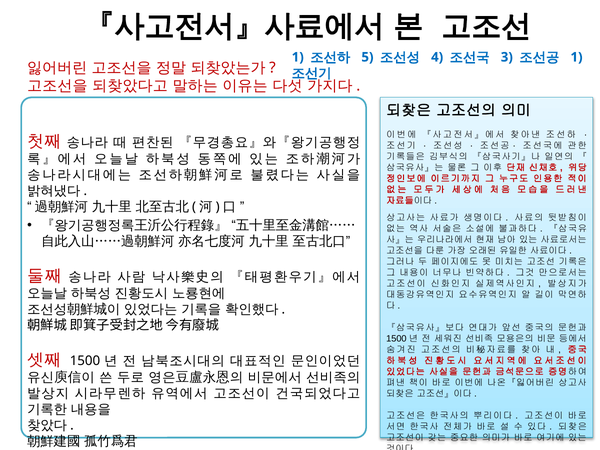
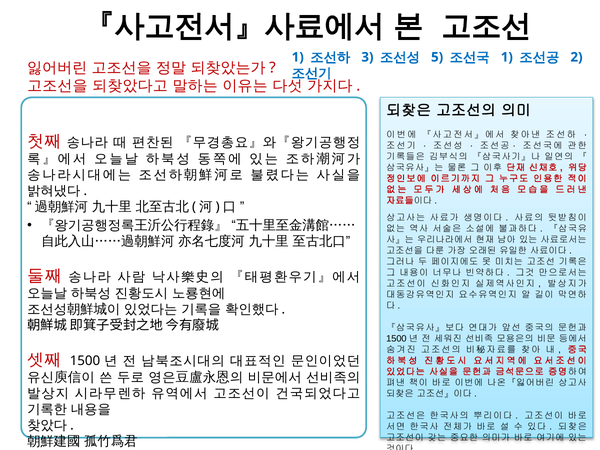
5: 5 -> 3
4: 4 -> 5
3 at (507, 57): 3 -> 1
1 at (577, 57): 1 -> 2
